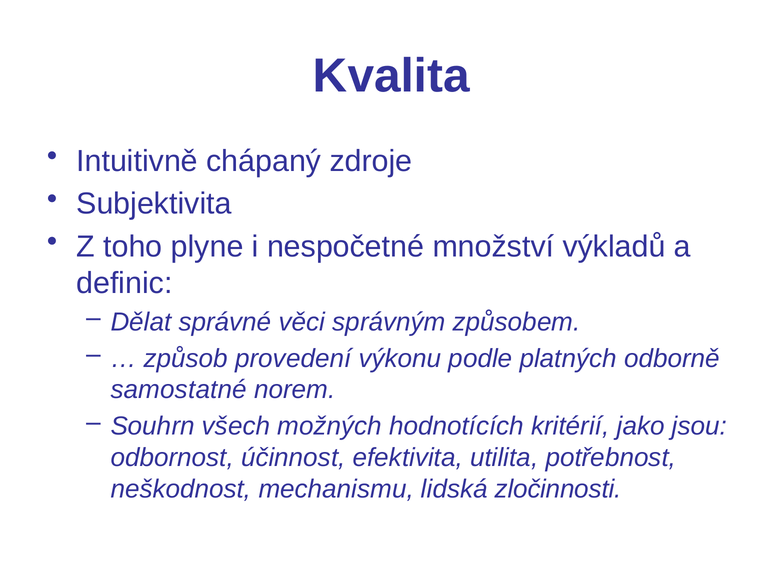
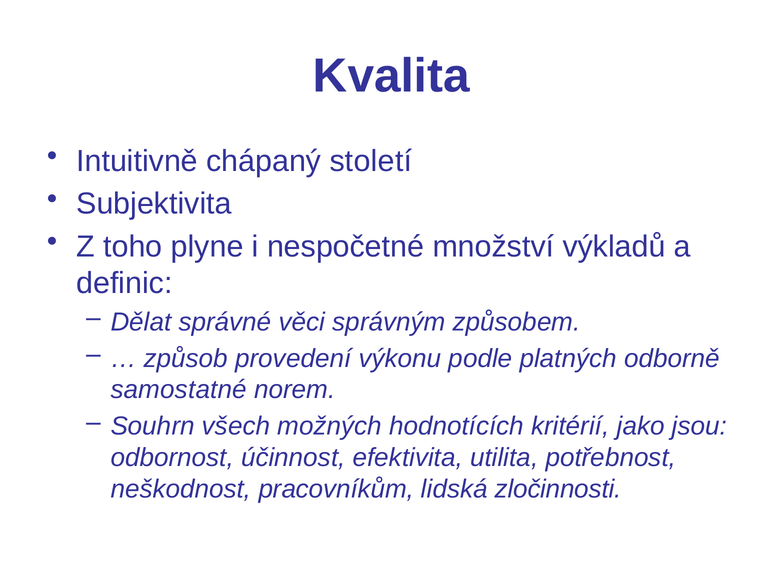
zdroje: zdroje -> století
mechanismu: mechanismu -> pracovníkům
